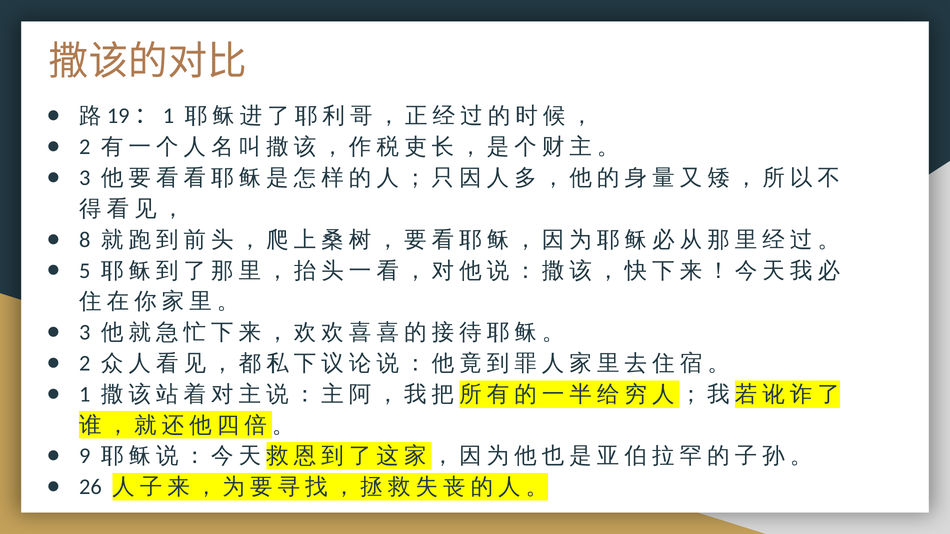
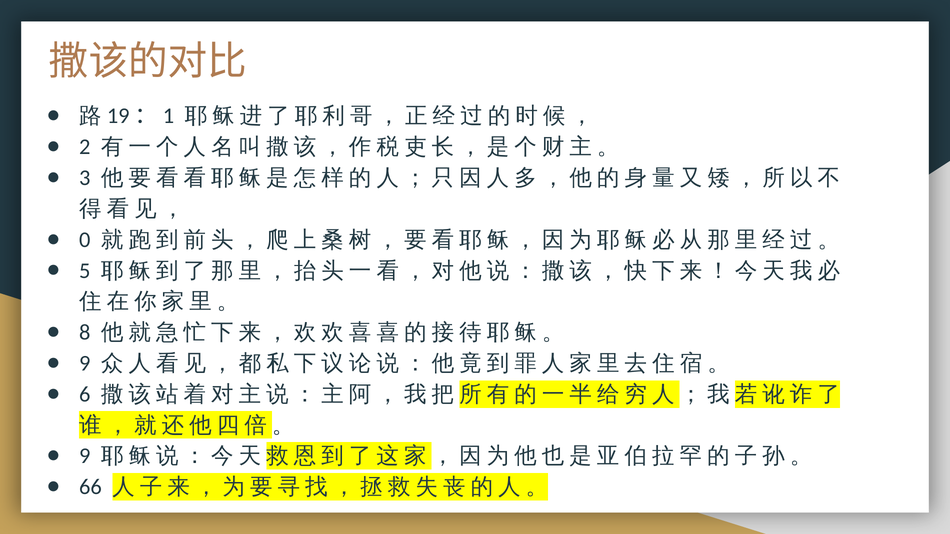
8: 8 -> 0
3 at (85, 333): 3 -> 8
2 at (85, 364): 2 -> 9
1: 1 -> 6
26: 26 -> 66
